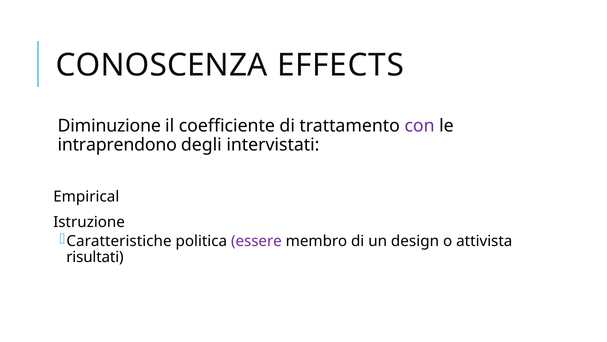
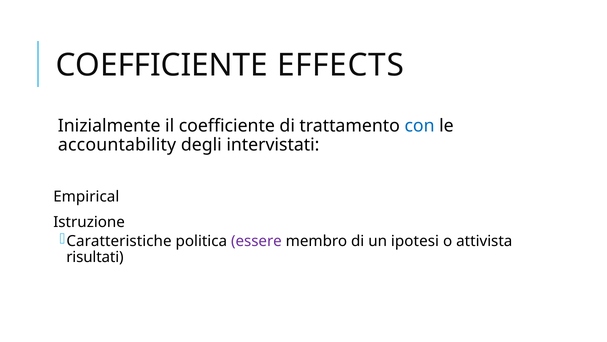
CONOSCENZA at (162, 65): CONOSCENZA -> COEFFICIENTE
Diminuzione: Diminuzione -> Inizialmente
con colour: purple -> blue
intraprendono: intraprendono -> accountability
design: design -> ipotesi
